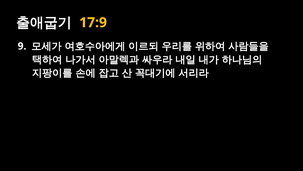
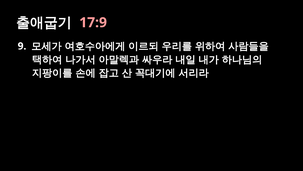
17:9 colour: yellow -> pink
